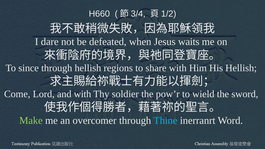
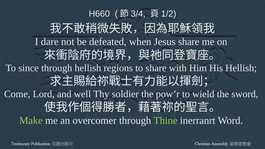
Jesus waits: waits -> share
and with: with -> well
Thine colour: light blue -> light green
